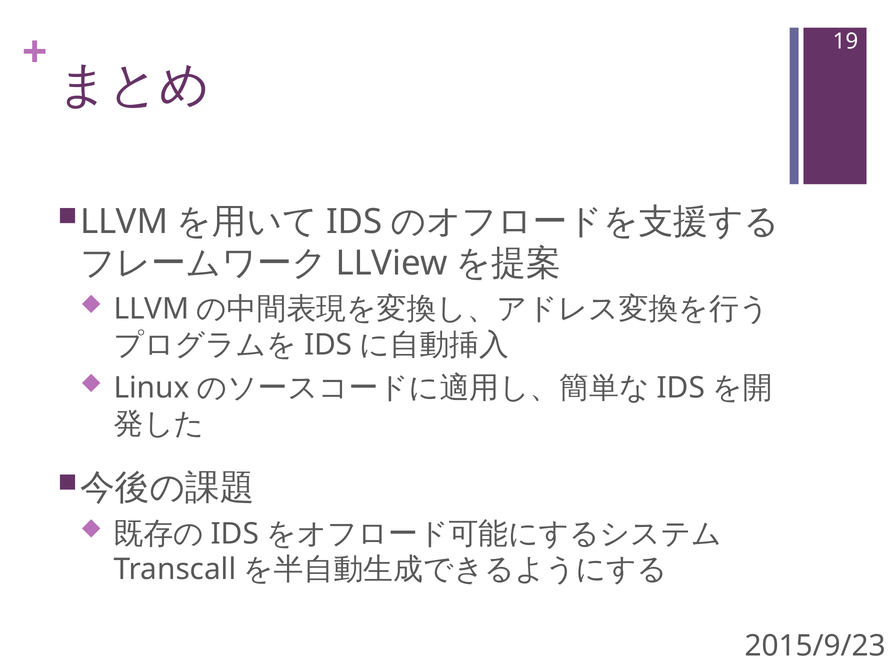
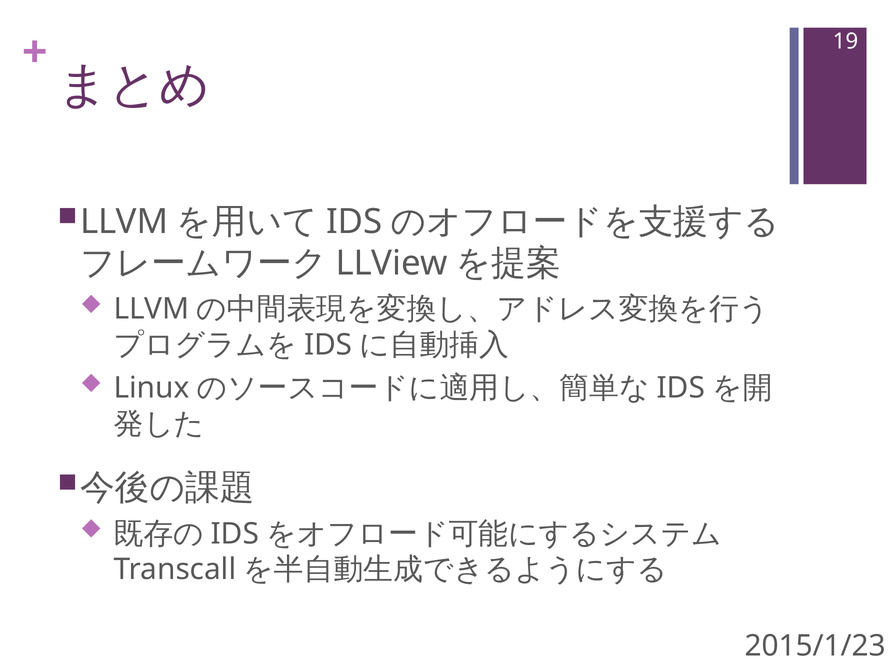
2015/9/23: 2015/9/23 -> 2015/1/23
